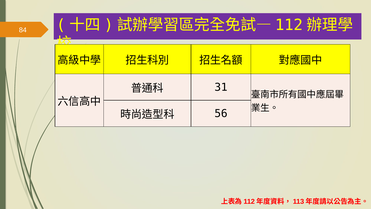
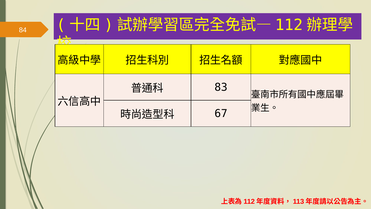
31: 31 -> 83
56: 56 -> 67
